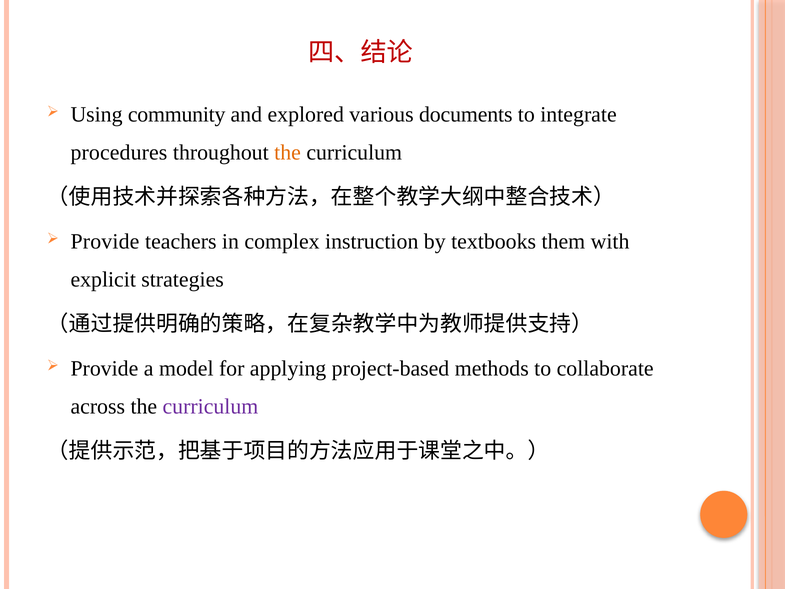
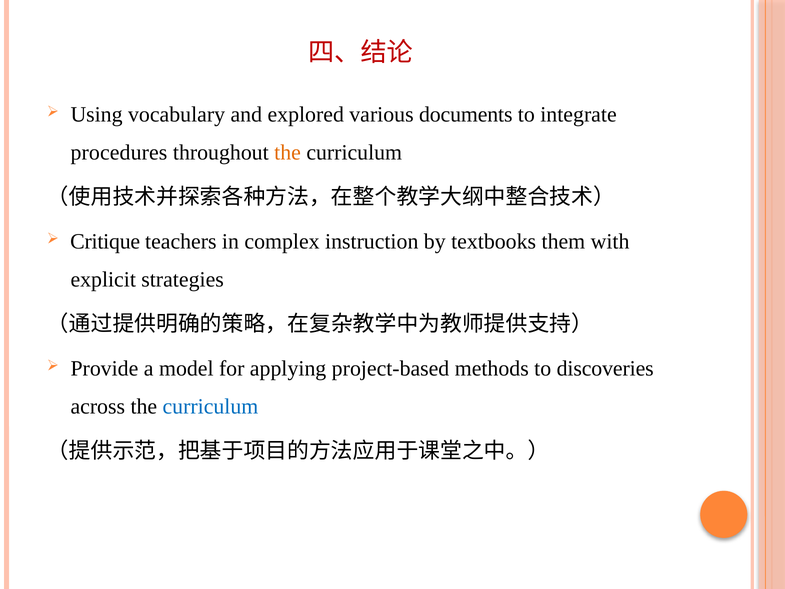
community: community -> vocabulary
Provide at (105, 241): Provide -> Critique
collaborate: collaborate -> discoveries
curriculum at (210, 406) colour: purple -> blue
